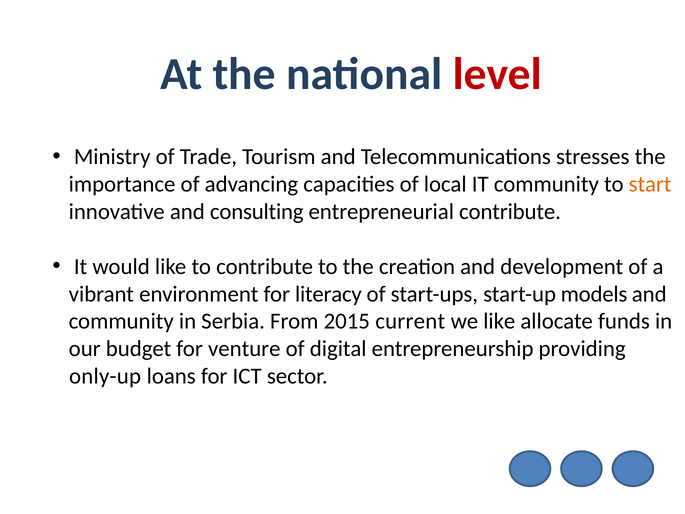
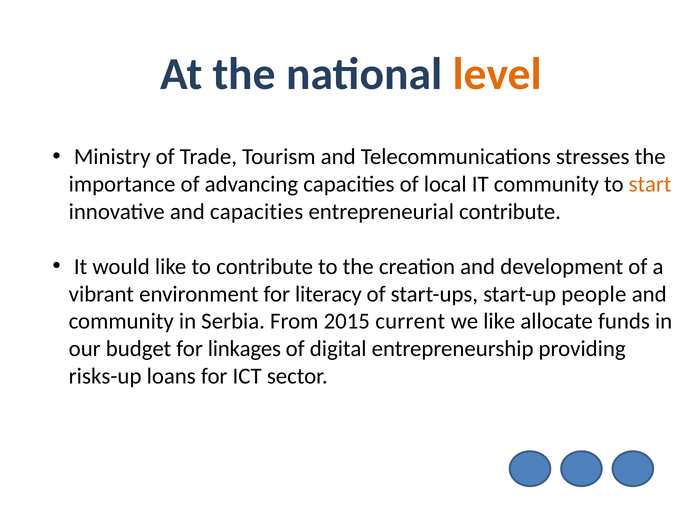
level colour: red -> orange
and consulting: consulting -> capacities
models: models -> people
venture: venture -> linkages
only-up: only-up -> risks-up
